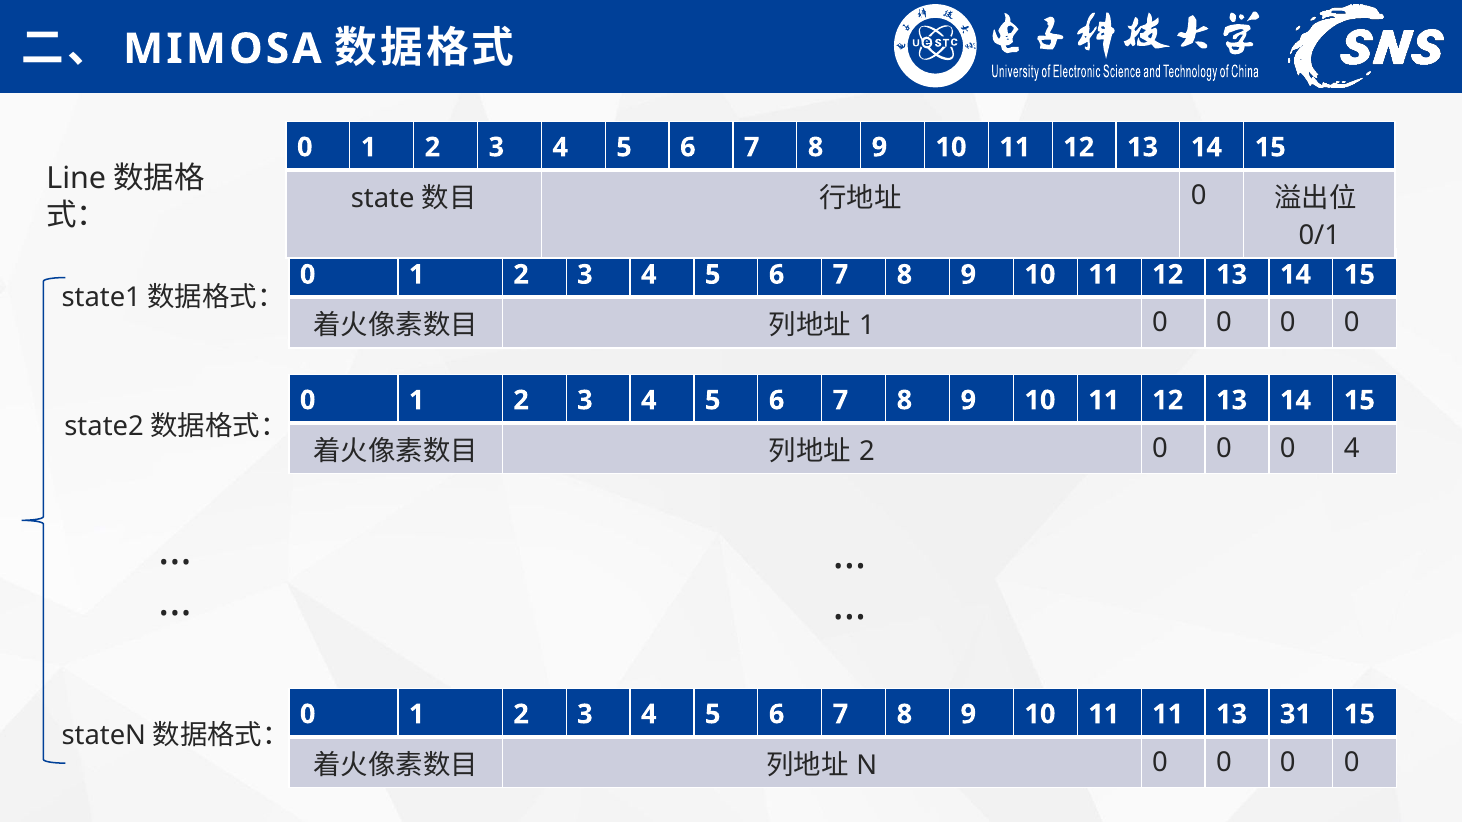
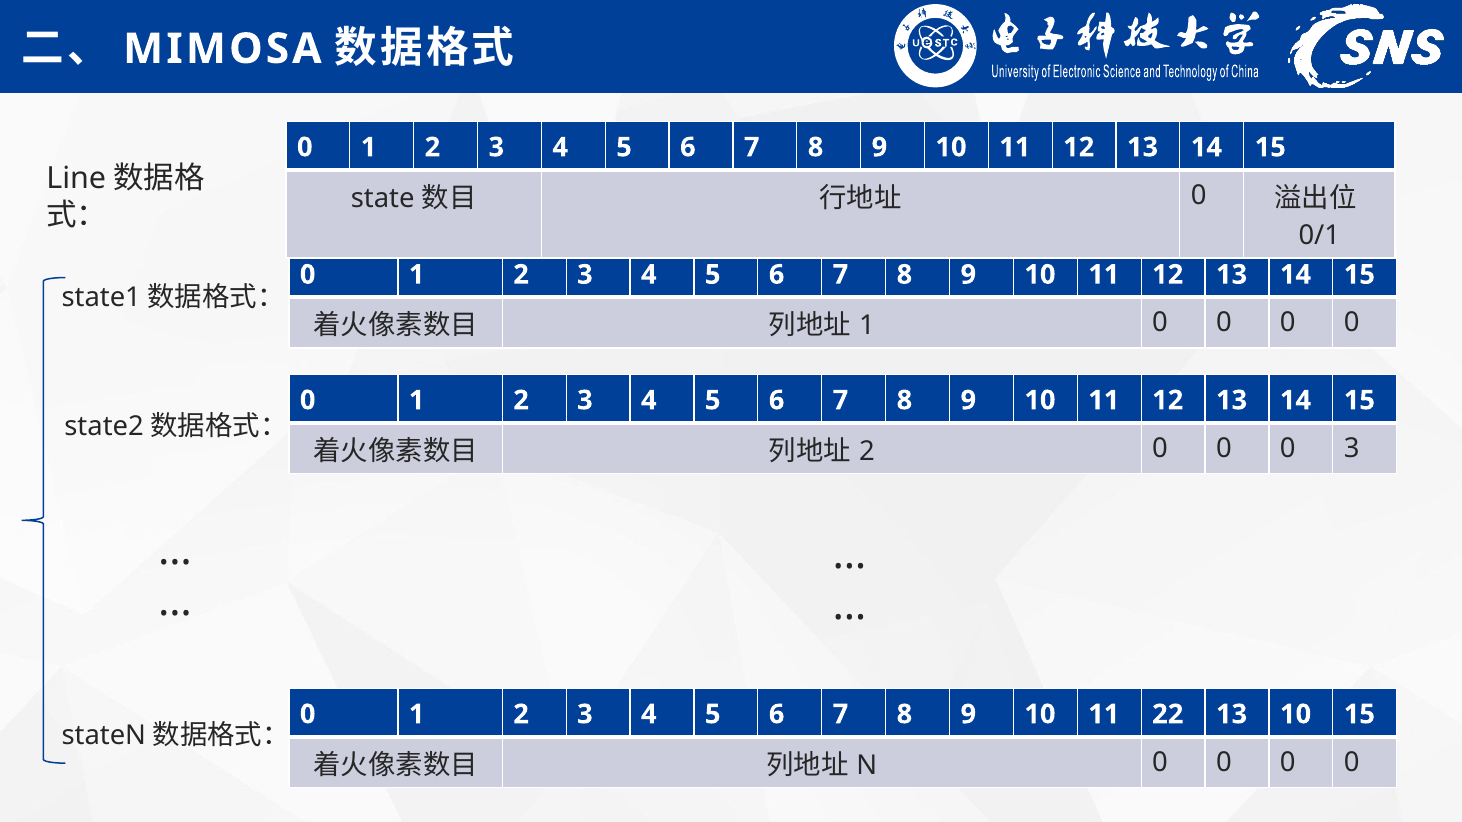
0 4: 4 -> 3
11 11: 11 -> 22
13 31: 31 -> 10
